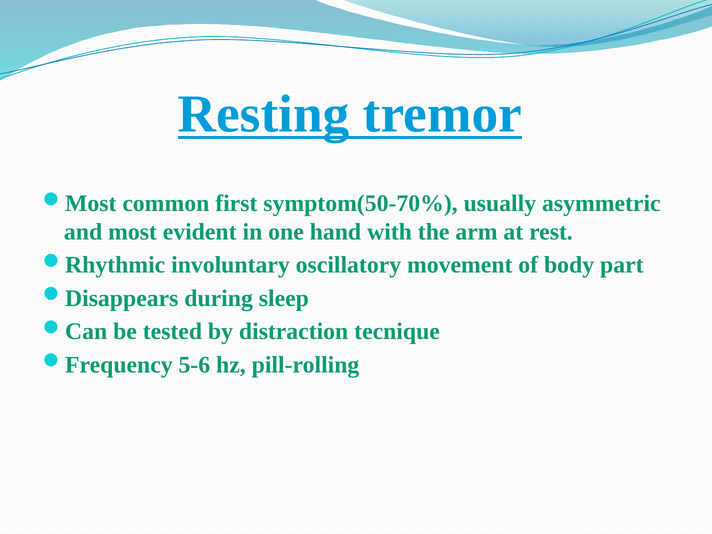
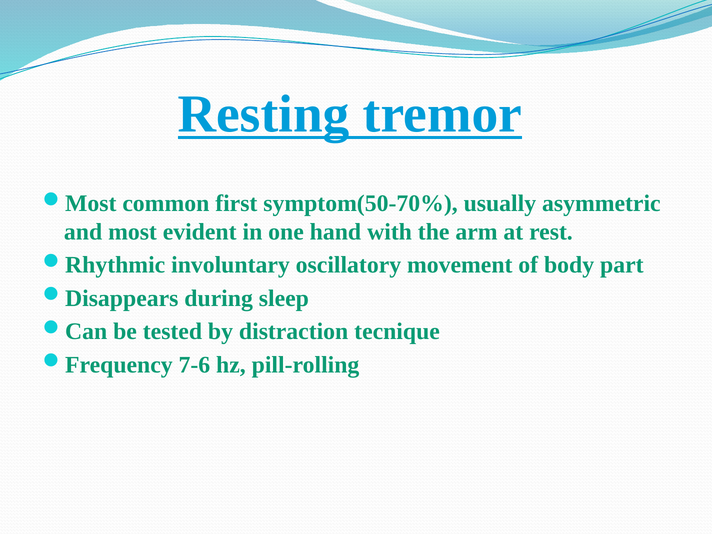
5-6: 5-6 -> 7-6
